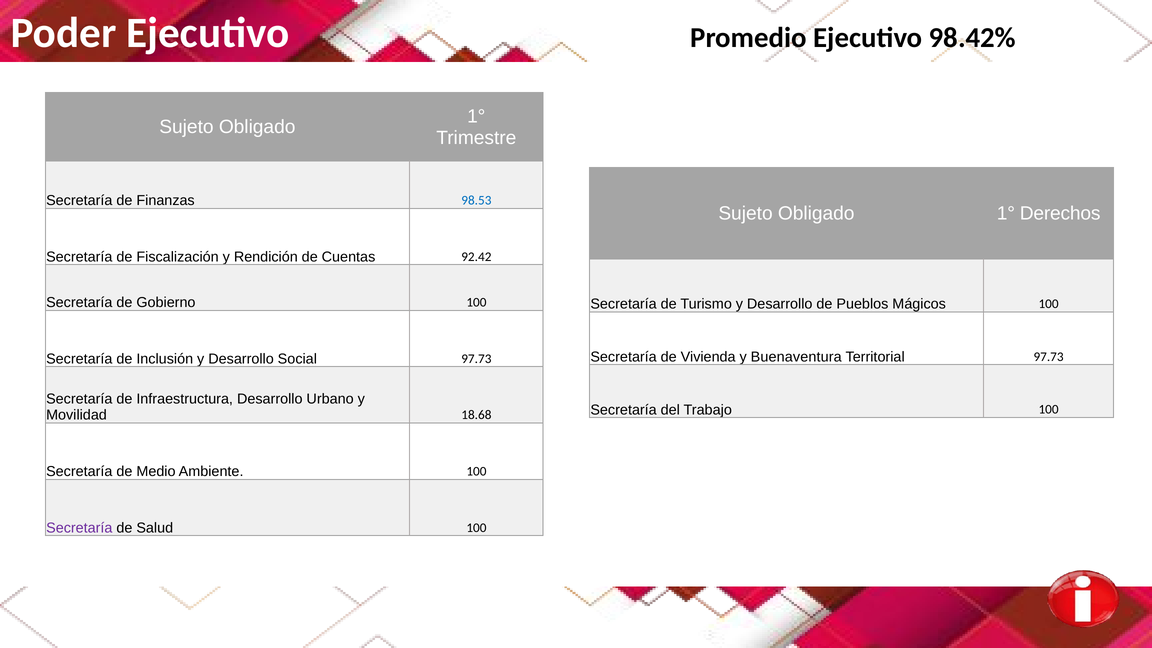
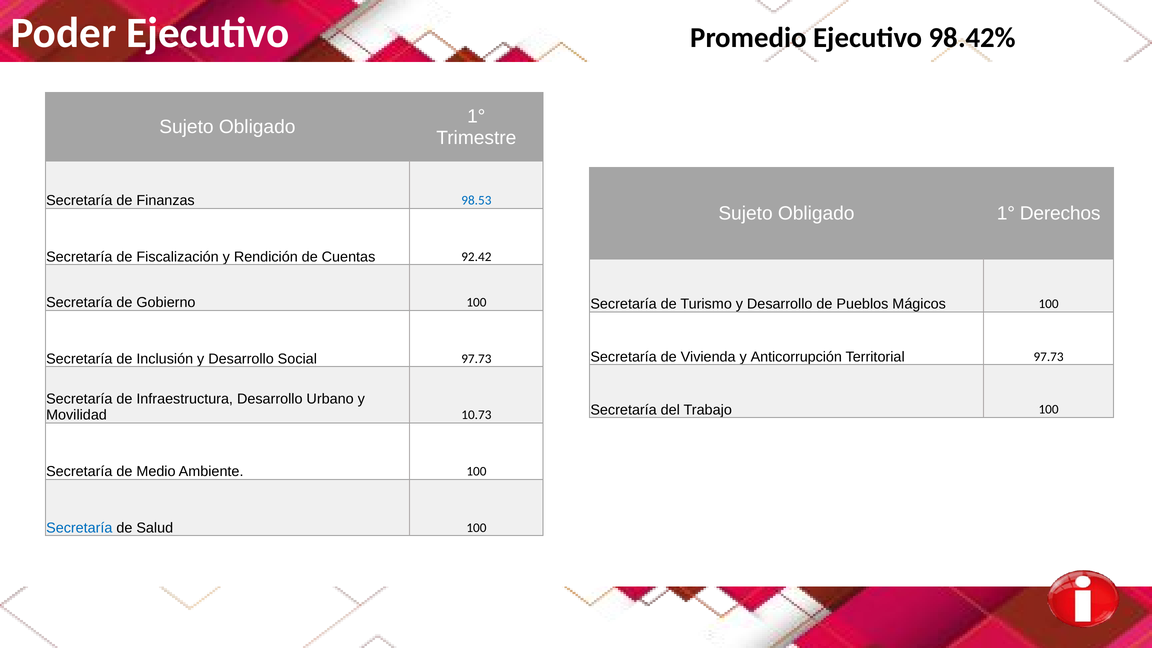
Buenaventura: Buenaventura -> Anticorrupción
18.68: 18.68 -> 10.73
Secretaría at (79, 528) colour: purple -> blue
